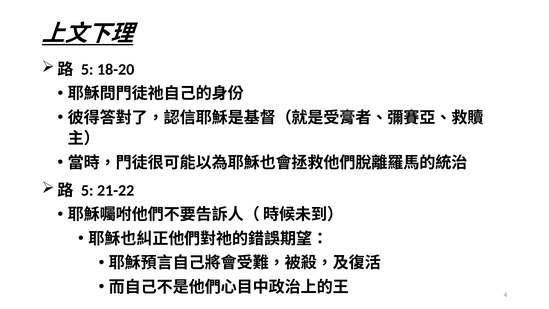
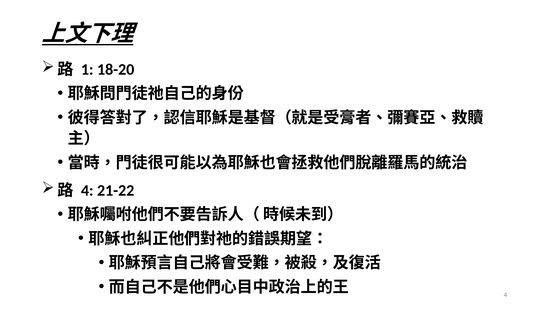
5 at (87, 69): 5 -> 1
5 at (87, 190): 5 -> 4
